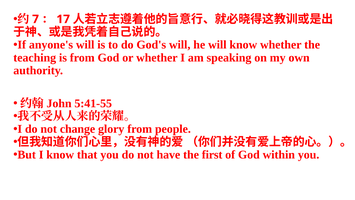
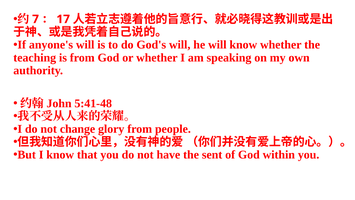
5:41-55: 5:41-55 -> 5:41-48
first: first -> sent
